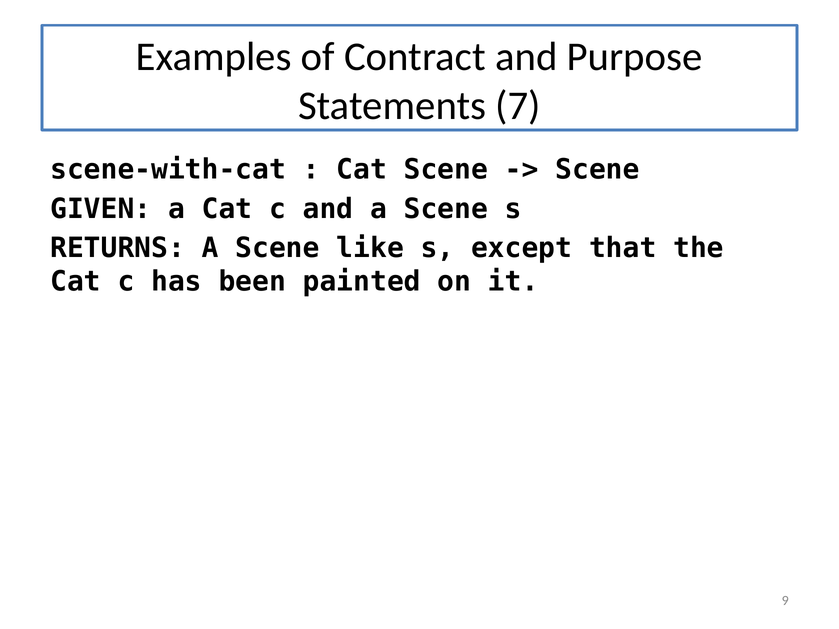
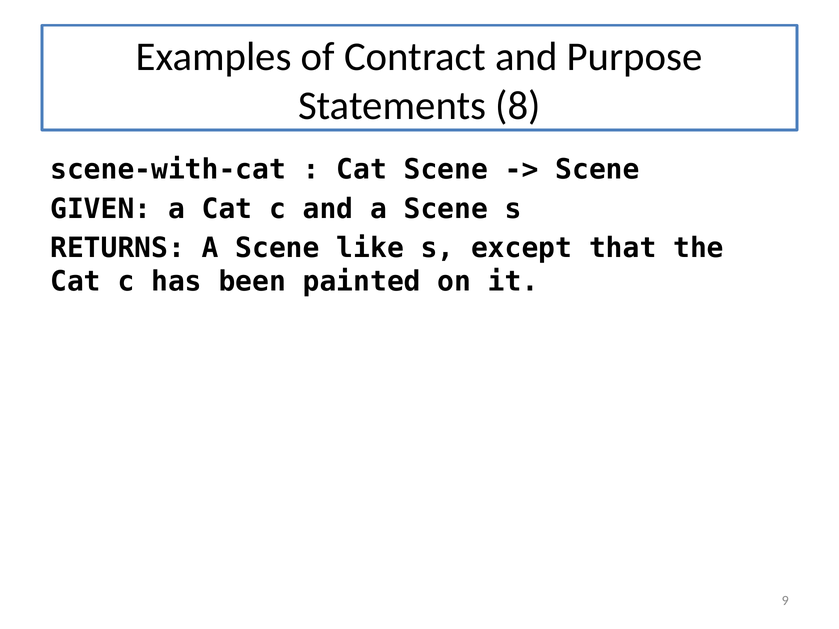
7: 7 -> 8
